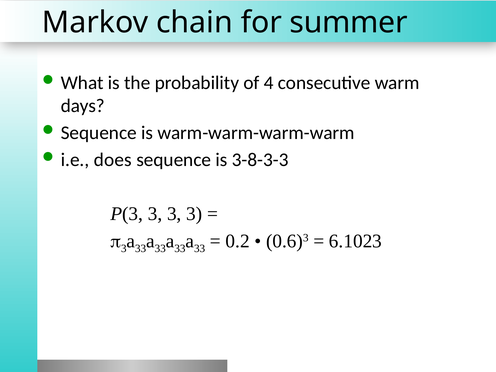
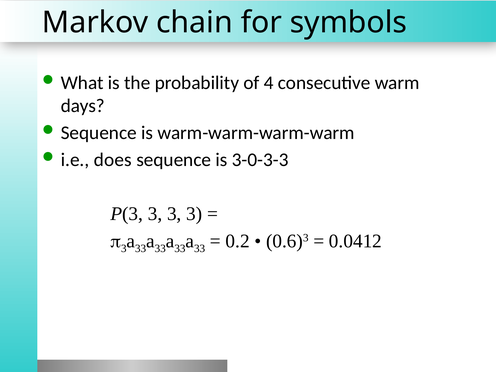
summer: summer -> symbols
3-8-3-3: 3-8-3-3 -> 3-0-3-3
6.1023: 6.1023 -> 0.0412
